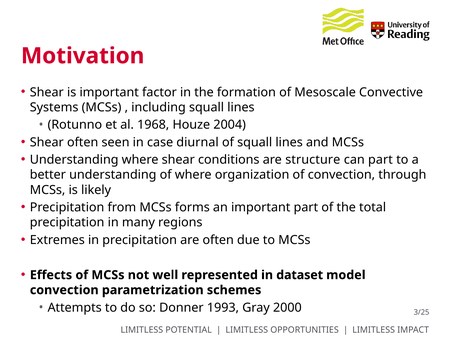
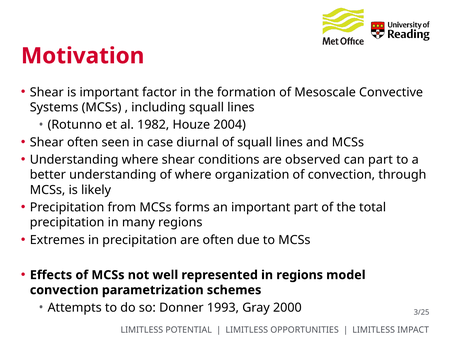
1968: 1968 -> 1982
structure: structure -> observed
in dataset: dataset -> regions
